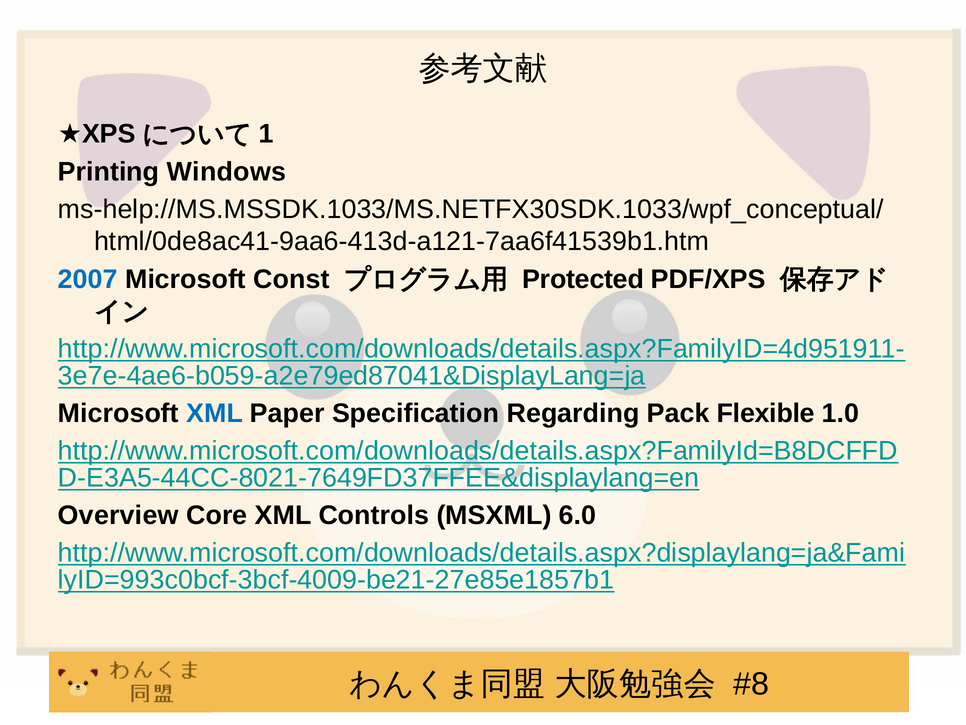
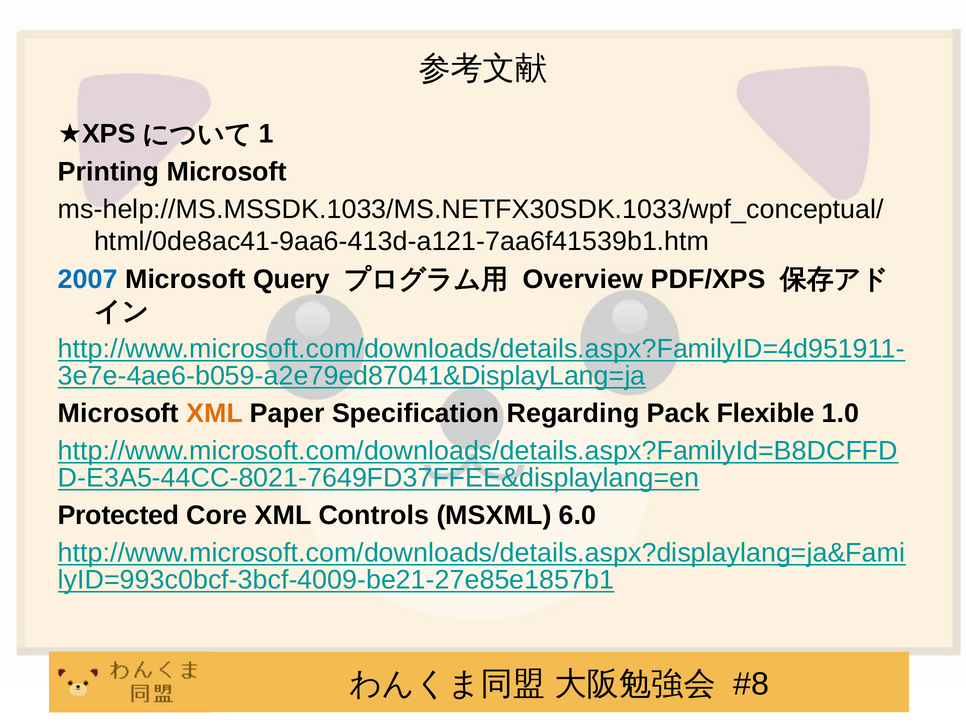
Printing Windows: Windows -> Microsoft
Const: Const -> Query
Protected: Protected -> Overview
XML at (215, 413) colour: blue -> orange
Overview: Overview -> Protected
